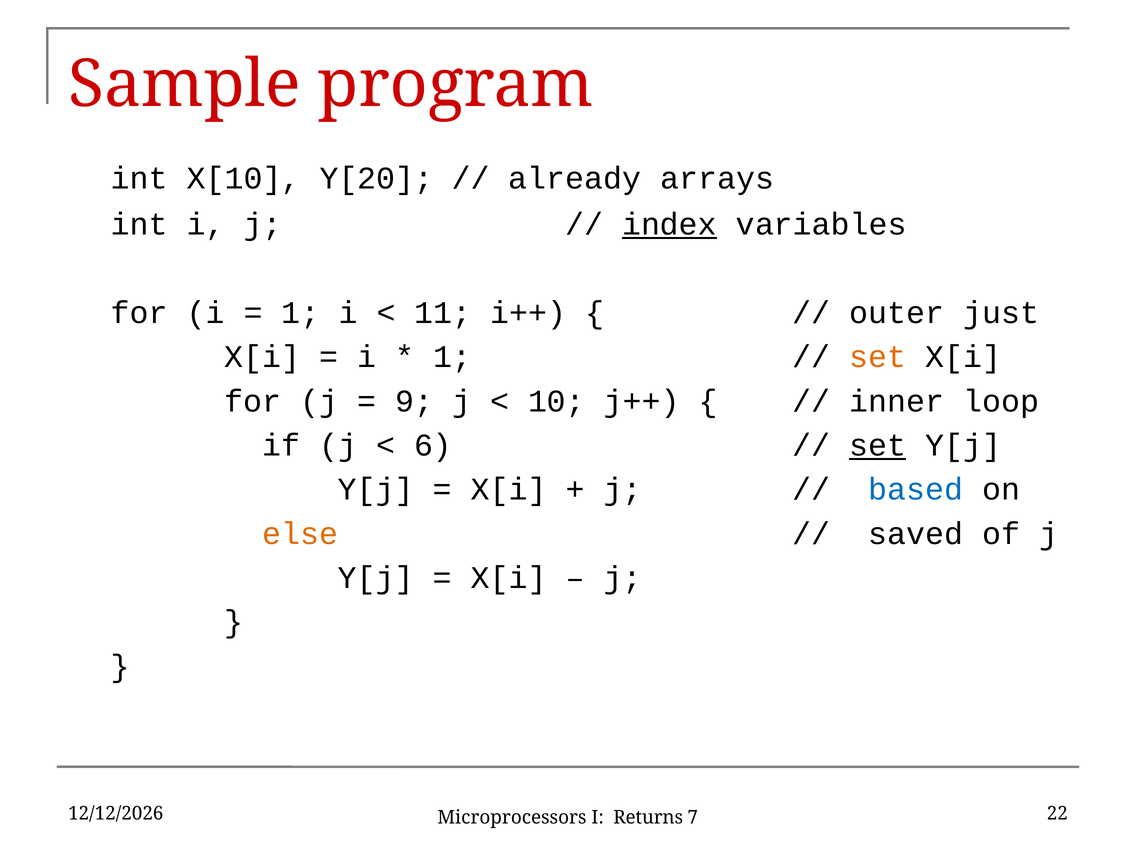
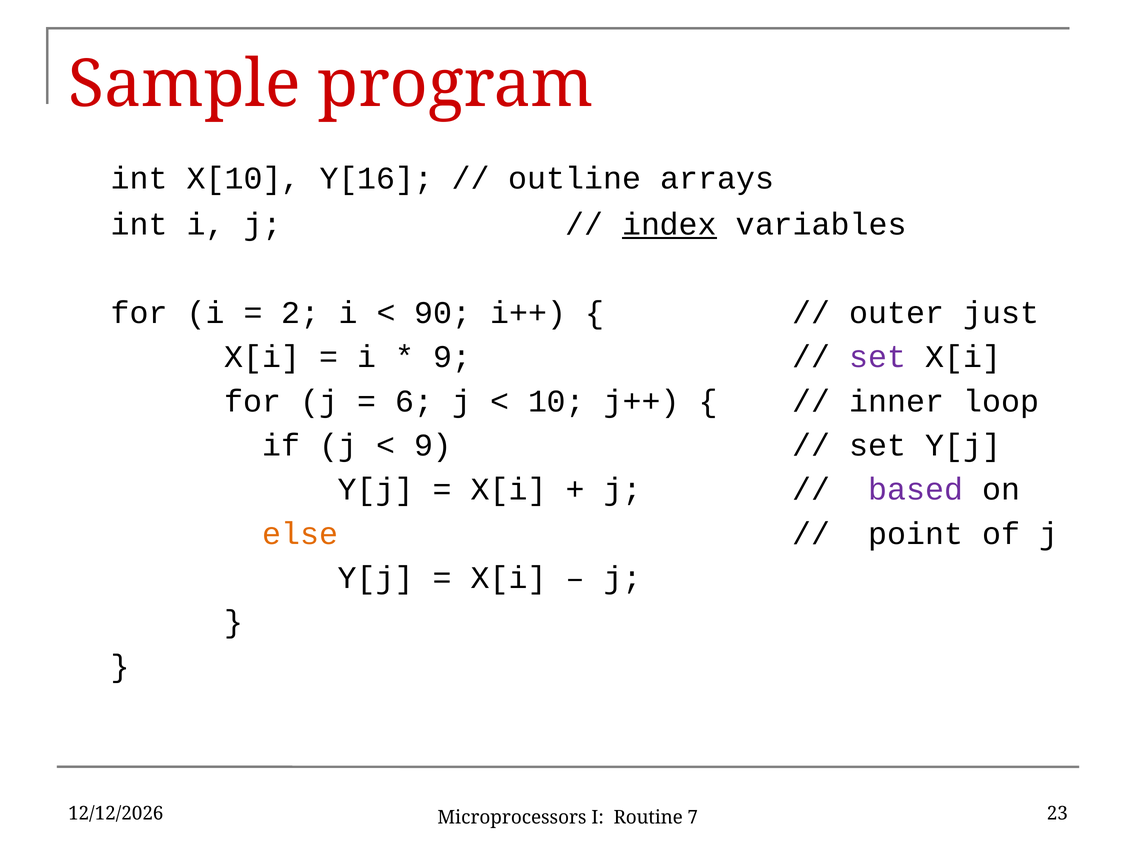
Y[20: Y[20 -> Y[16
already: already -> outline
1 at (300, 313): 1 -> 2
11: 11 -> 90
1 at (452, 357): 1 -> 9
set at (878, 357) colour: orange -> purple
9: 9 -> 6
6 at (433, 445): 6 -> 9
set at (878, 445) underline: present -> none
based colour: blue -> purple
saved: saved -> point
Returns: Returns -> Routine
22: 22 -> 23
